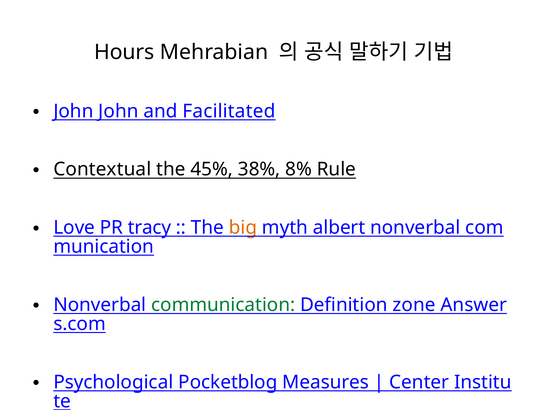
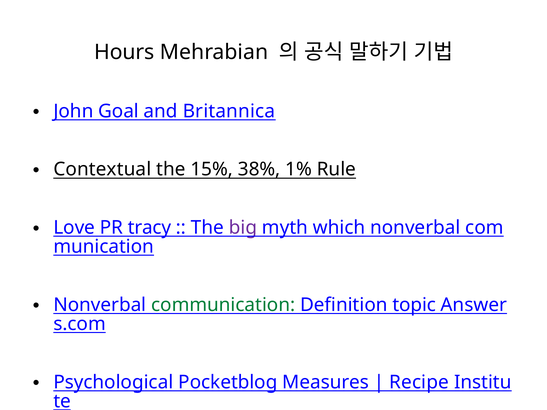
John John: John -> Goal
Facilitated: Facilitated -> Britannica
45%: 45% -> 15%
8%: 8% -> 1%
big colour: orange -> purple
albert: albert -> which
zone: zone -> topic
Center: Center -> Recipe
